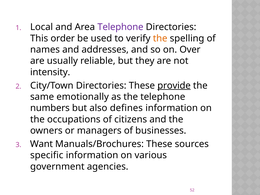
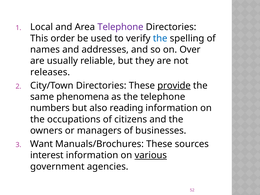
the at (160, 38) colour: orange -> blue
intensity: intensity -> releases
emotionally: emotionally -> phenomena
defines: defines -> reading
specific: specific -> interest
various underline: none -> present
